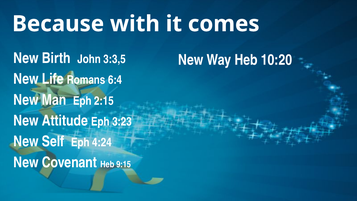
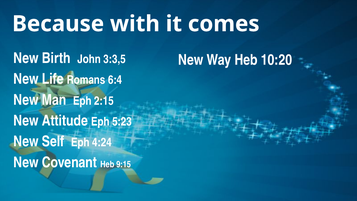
3:23: 3:23 -> 5:23
